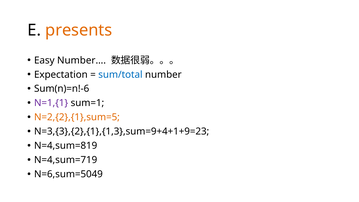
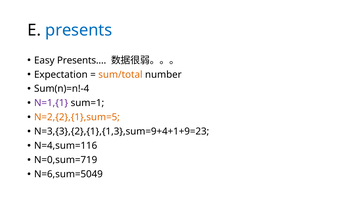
presents colour: orange -> blue
Number…: Number… -> Presents…
sum/total colour: blue -> orange
Sum(n)=n!-6: Sum(n)=n!-6 -> Sum(n)=n!-4
N=4,sum=819: N=4,sum=819 -> N=4,sum=116
N=4,sum=719: N=4,sum=719 -> N=0,sum=719
